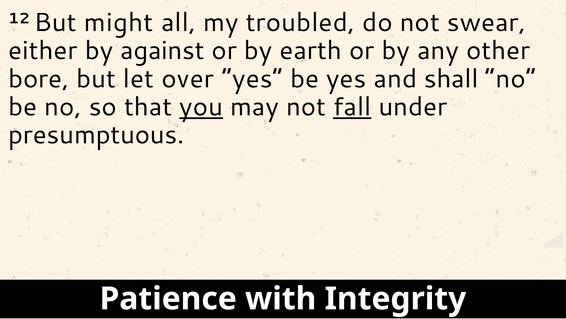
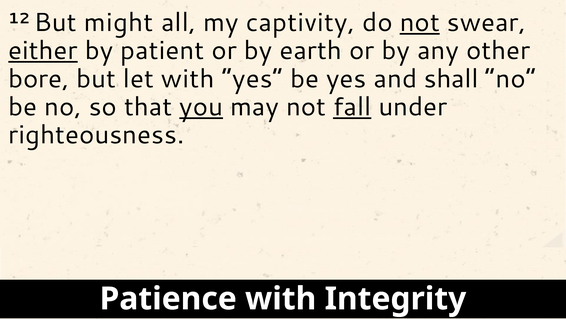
troubled: troubled -> captivity
not at (420, 23) underline: none -> present
either underline: none -> present
against: against -> patient
let over: over -> with
presumptuous: presumptuous -> righteousness
